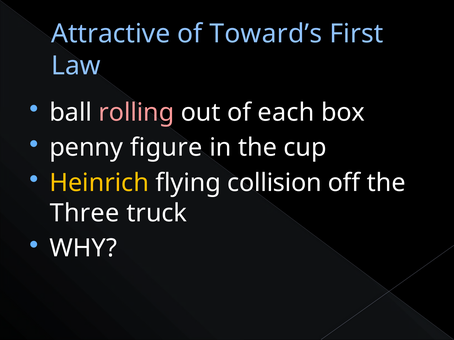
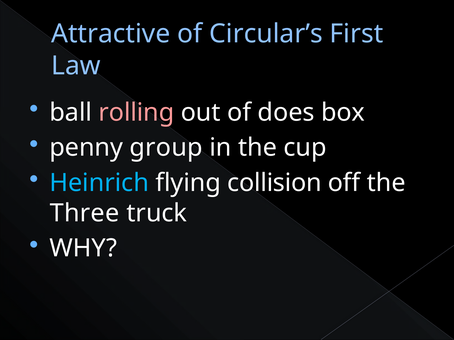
Toward’s: Toward’s -> Circular’s
each: each -> does
figure: figure -> group
Heinrich colour: yellow -> light blue
